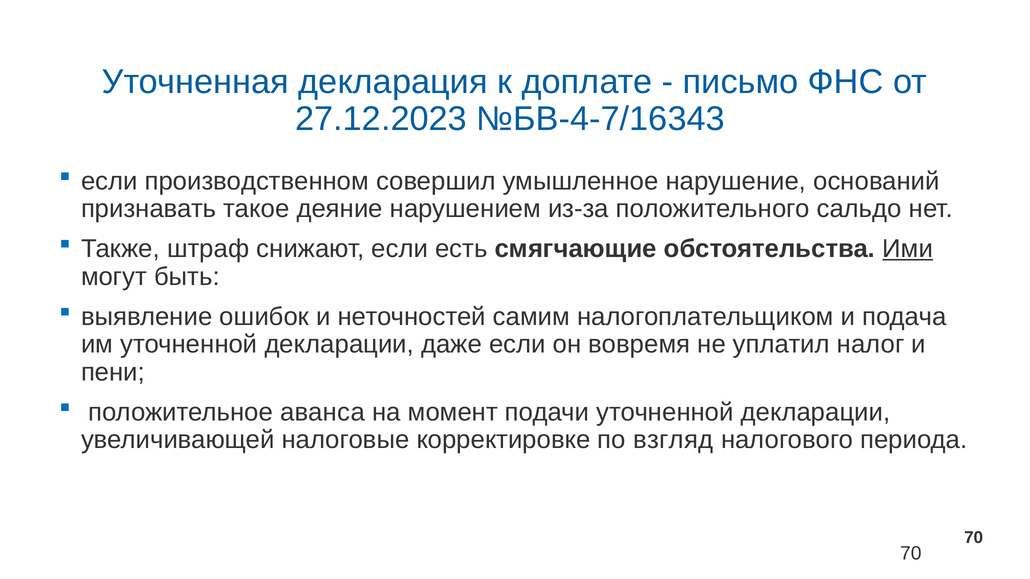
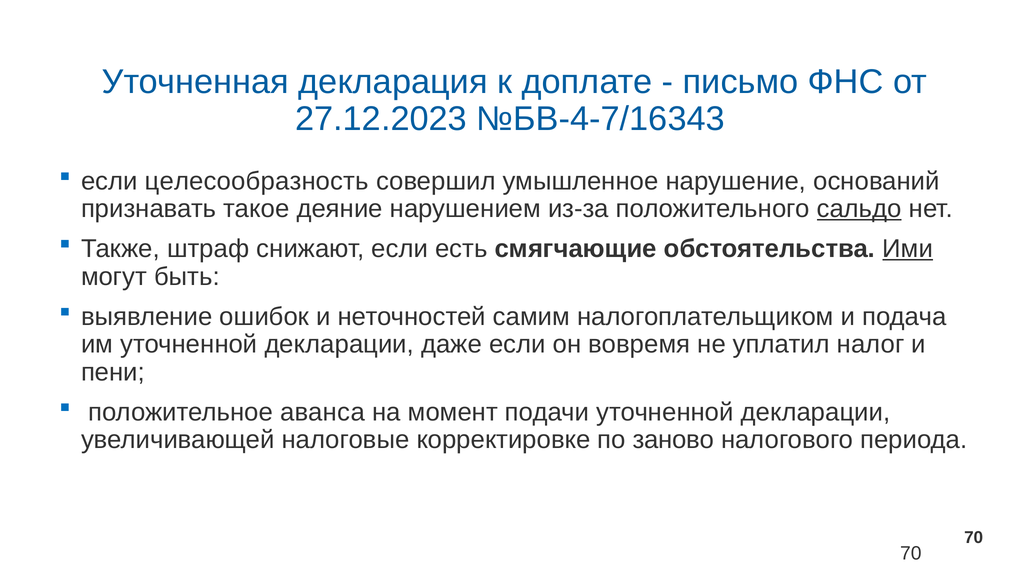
производственном: производственном -> целесообразность
сальдо underline: none -> present
взгляд: взгляд -> заново
